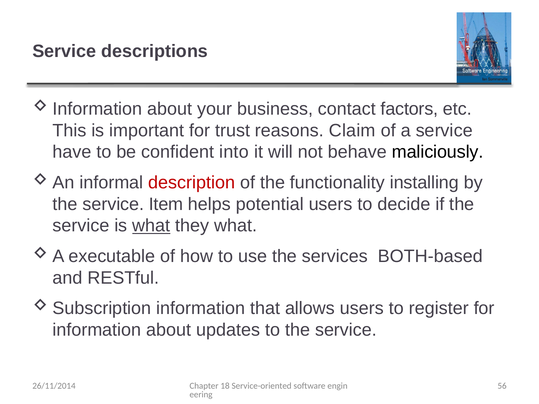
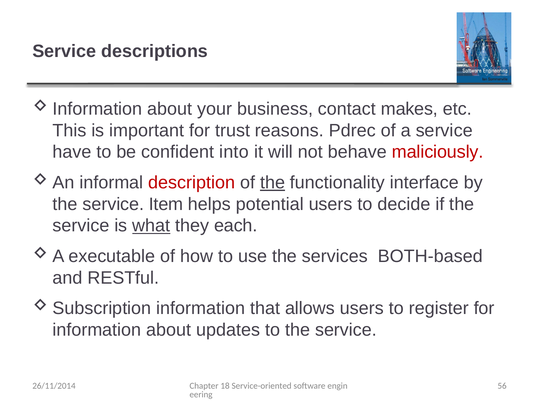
factors: factors -> makes
Claim: Claim -> Pdrec
maliciously colour: black -> red
the at (273, 183) underline: none -> present
installing: installing -> interface
they what: what -> each
